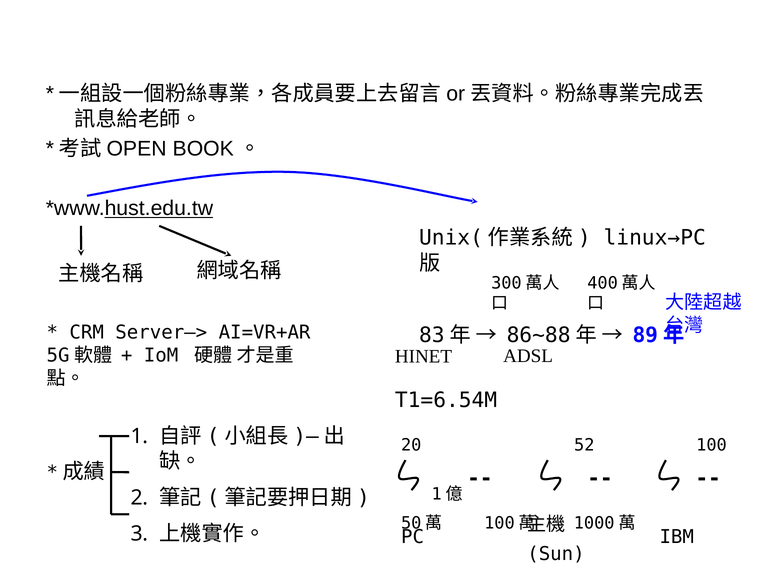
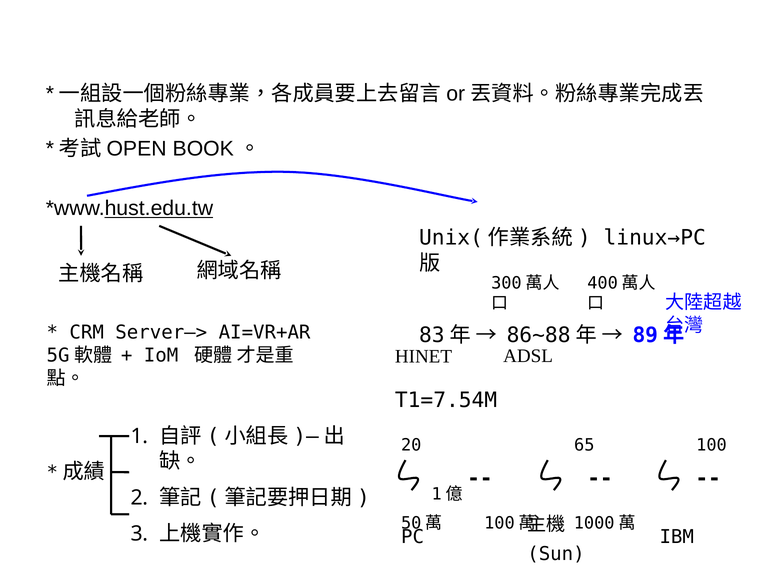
T1=6.54M: T1=6.54M -> T1=7.54M
52: 52 -> 65
